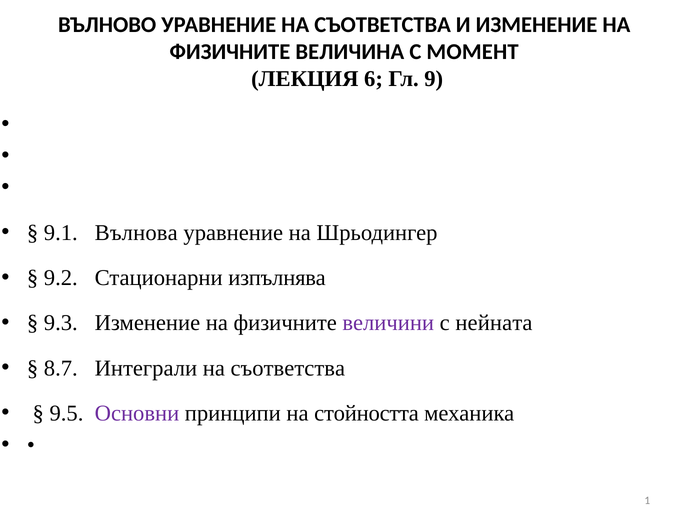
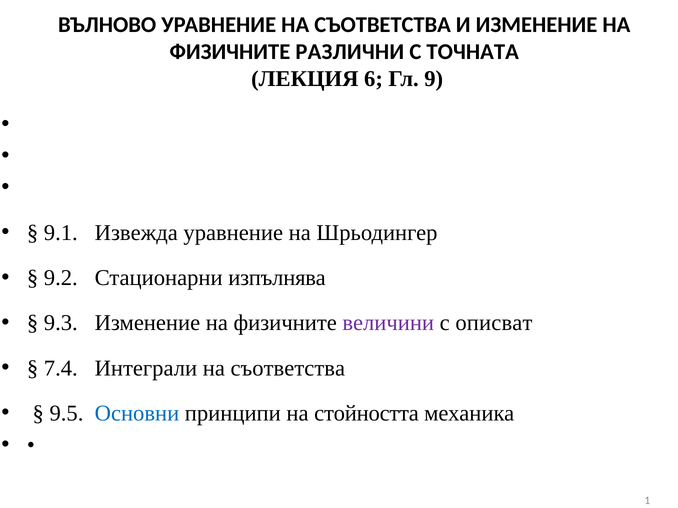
ВЕЛИЧИНА: ВЕЛИЧИНА -> РАЗЛИЧНИ
МОМЕНТ: МОМЕНТ -> ТОЧНАТА
Вълнова: Вълнова -> Извежда
нейната: нейната -> описват
8.7: 8.7 -> 7.4
Основни colour: purple -> blue
